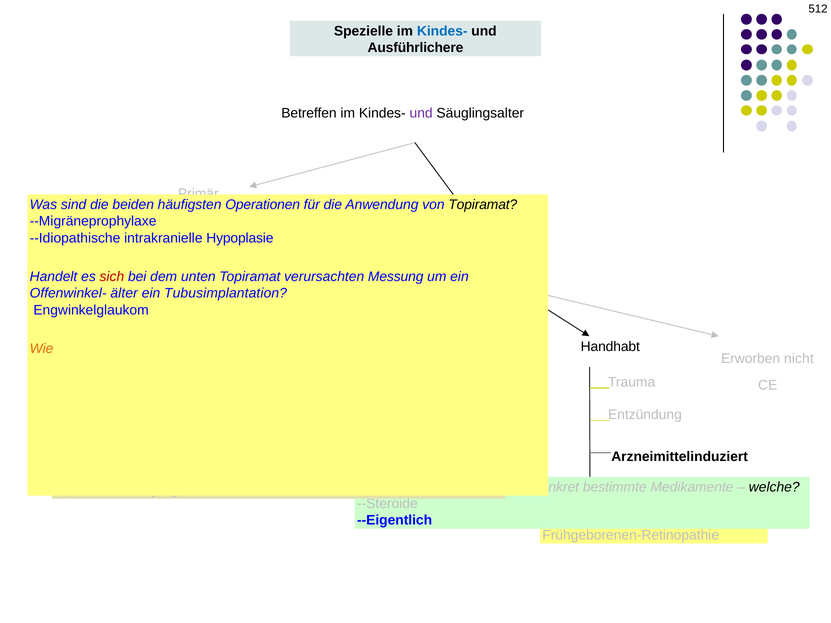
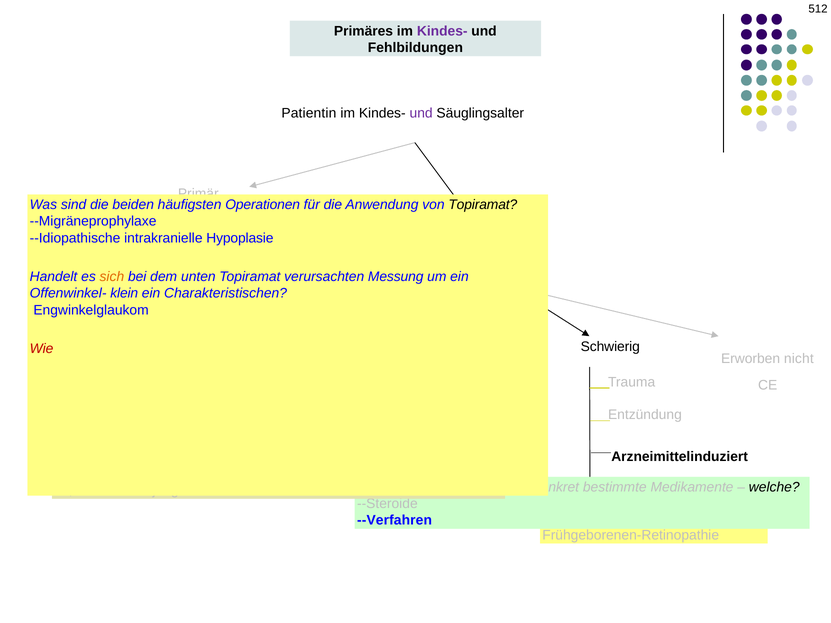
Spezielle: Spezielle -> Primäres
Kindes- at (442, 31) colour: blue -> purple
Ausführlichere: Ausführlichere -> Fehlbildungen
Betreffen: Betreffen -> Patientin
sich colour: red -> orange
älter: älter -> klein
Tubusimplantation: Tubusimplantation -> Charakteristischen
Handhabt: Handhabt -> Schwierig
Wie at (42, 349) colour: orange -> red
--Eigentlich: --Eigentlich -> --Verfahren
